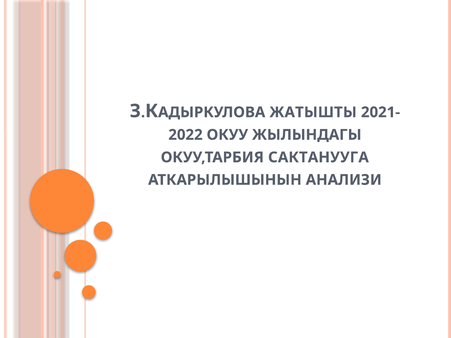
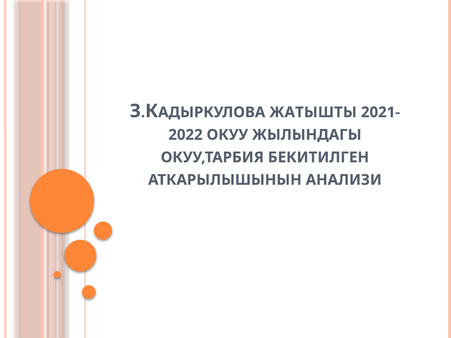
САКТАНУУГА: САКТАНУУГА -> БЕКИТИЛГЕН
